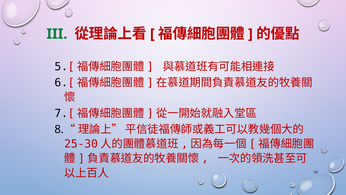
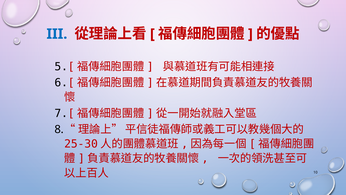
III colour: green -> blue
